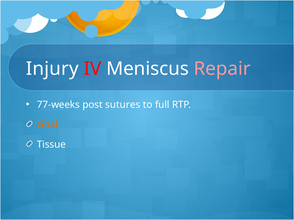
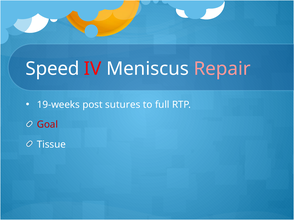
Injury: Injury -> Speed
77-weeks: 77-weeks -> 19-weeks
Goal colour: orange -> red
